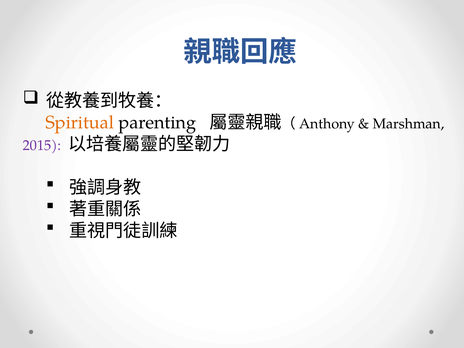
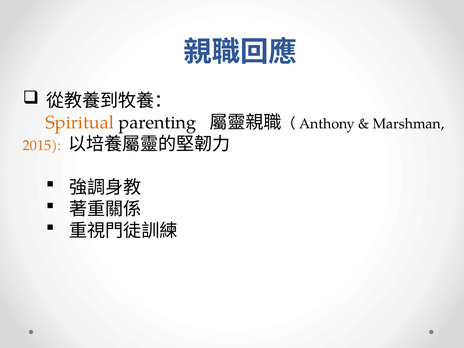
2015 colour: purple -> orange
